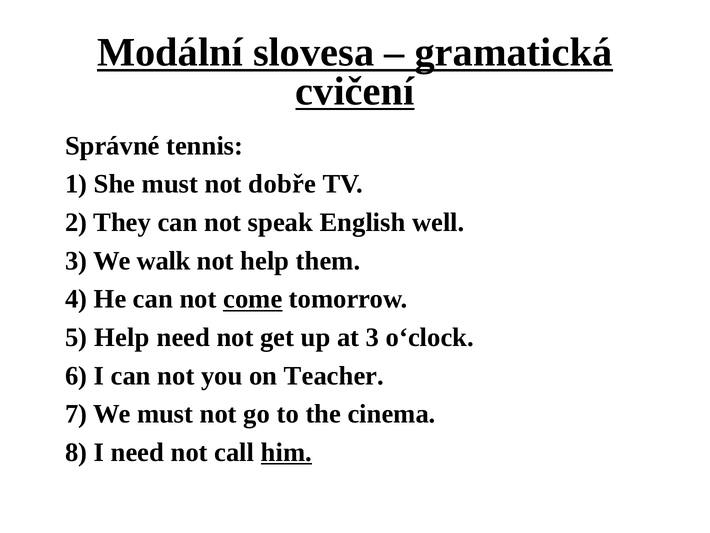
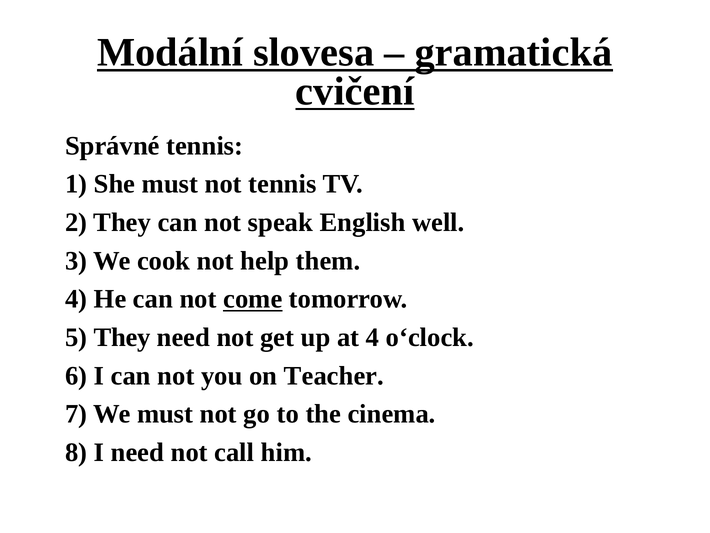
not dobře: dobře -> tennis
walk: walk -> cook
5 Help: Help -> They
at 3: 3 -> 4
him underline: present -> none
